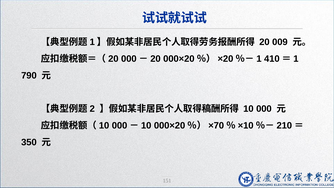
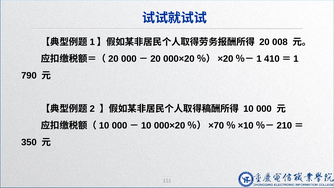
009: 009 -> 008
